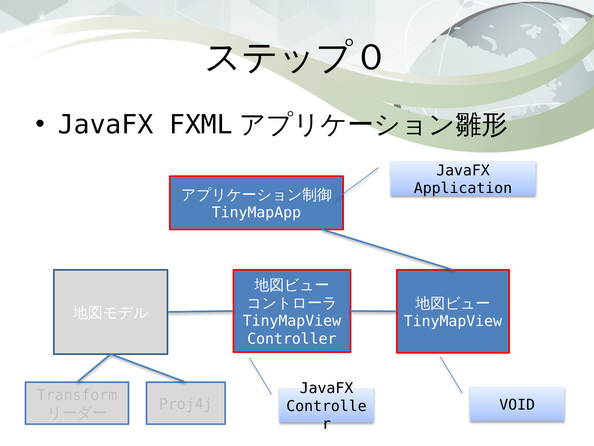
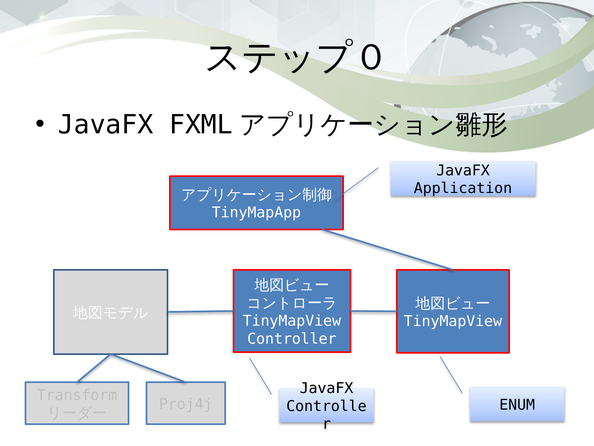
VOID: VOID -> ENUM
